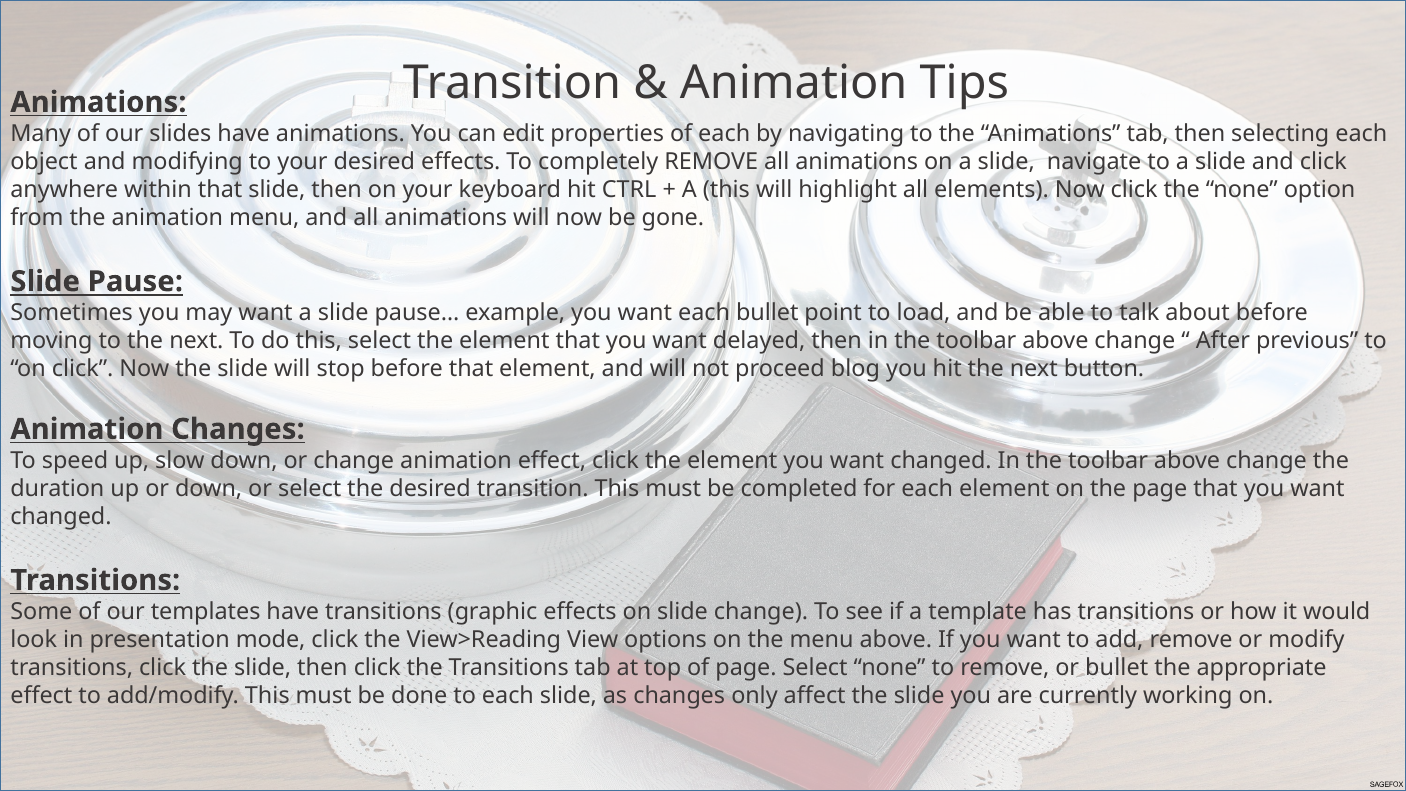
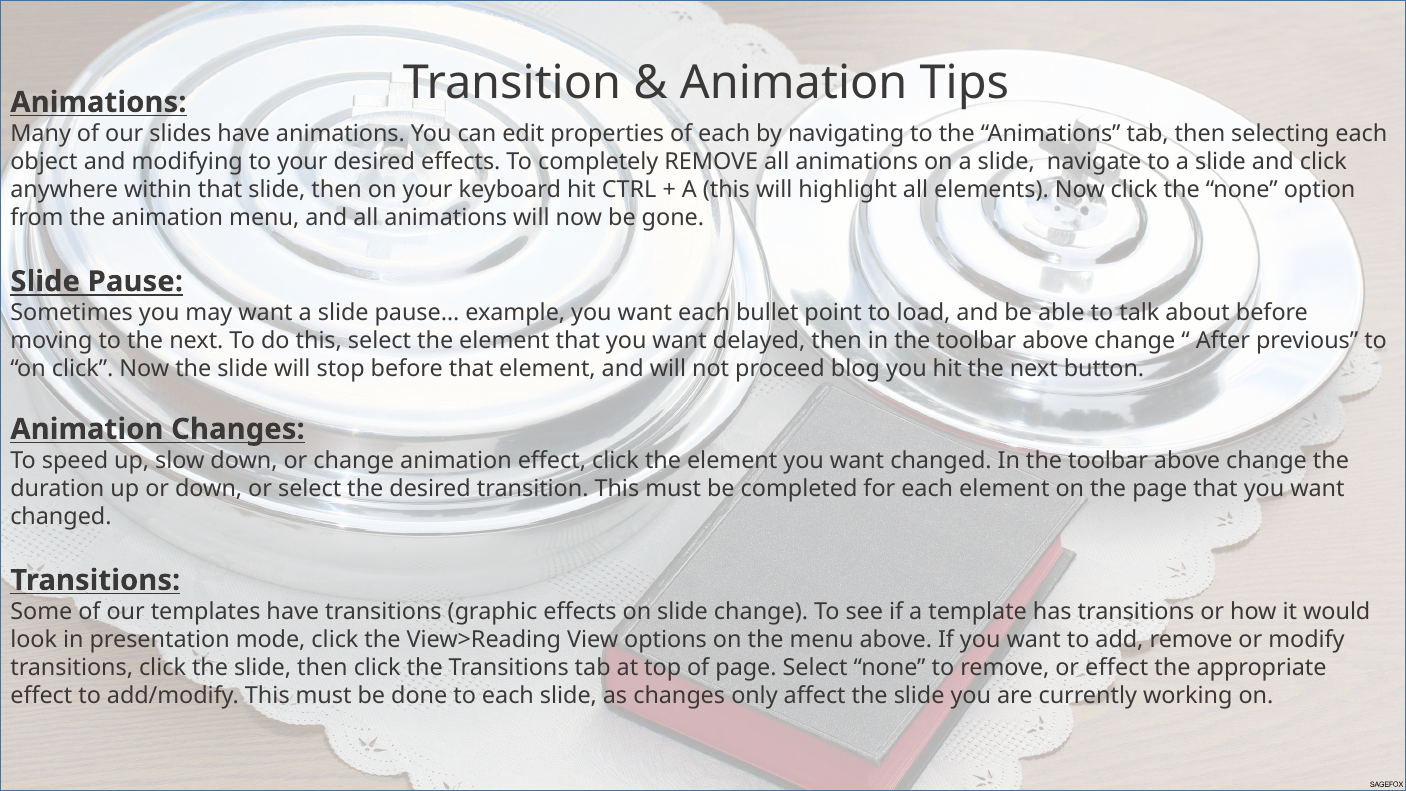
or bullet: bullet -> effect
